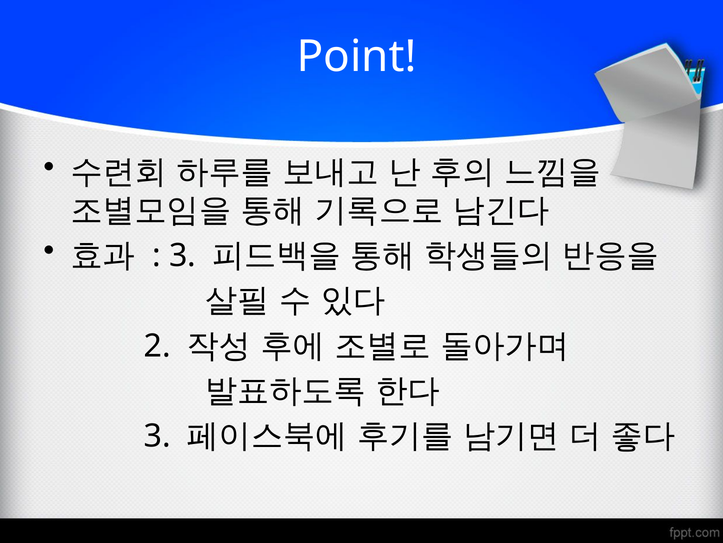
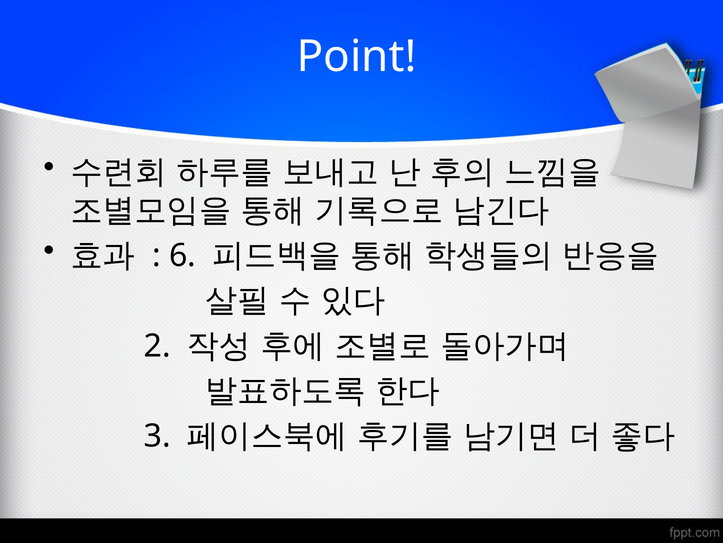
3 at (183, 255): 3 -> 6
